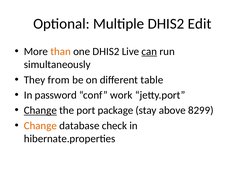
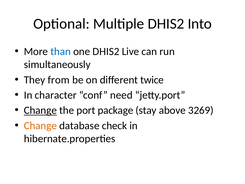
Edit: Edit -> Into
than colour: orange -> blue
can underline: present -> none
table: table -> twice
password: password -> character
work: work -> need
8299: 8299 -> 3269
